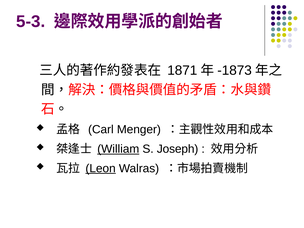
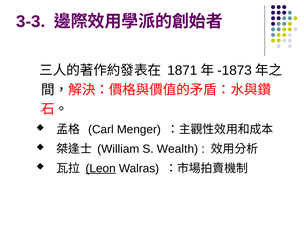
5-3: 5-3 -> 3-3
William underline: present -> none
Joseph: Joseph -> Wealth
